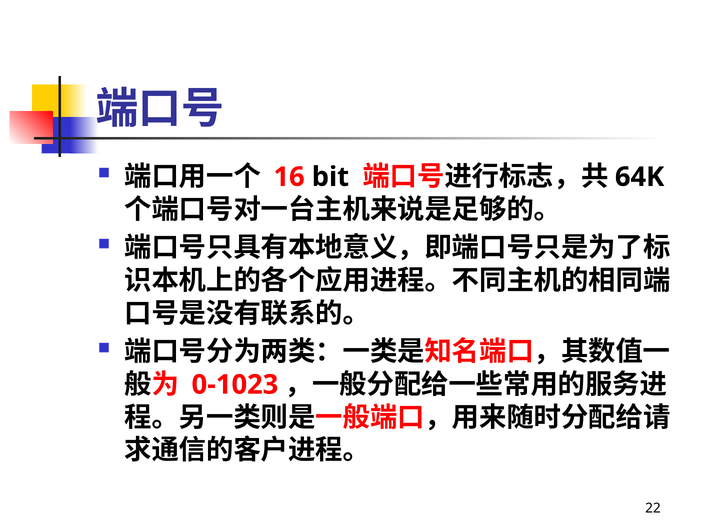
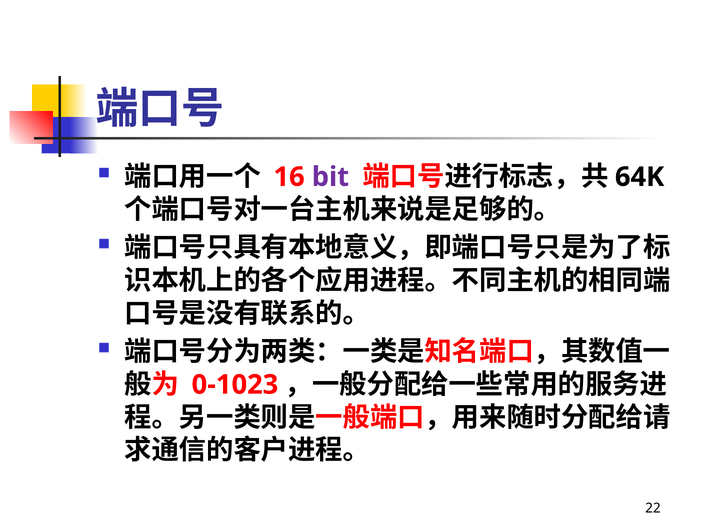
bit colour: black -> purple
